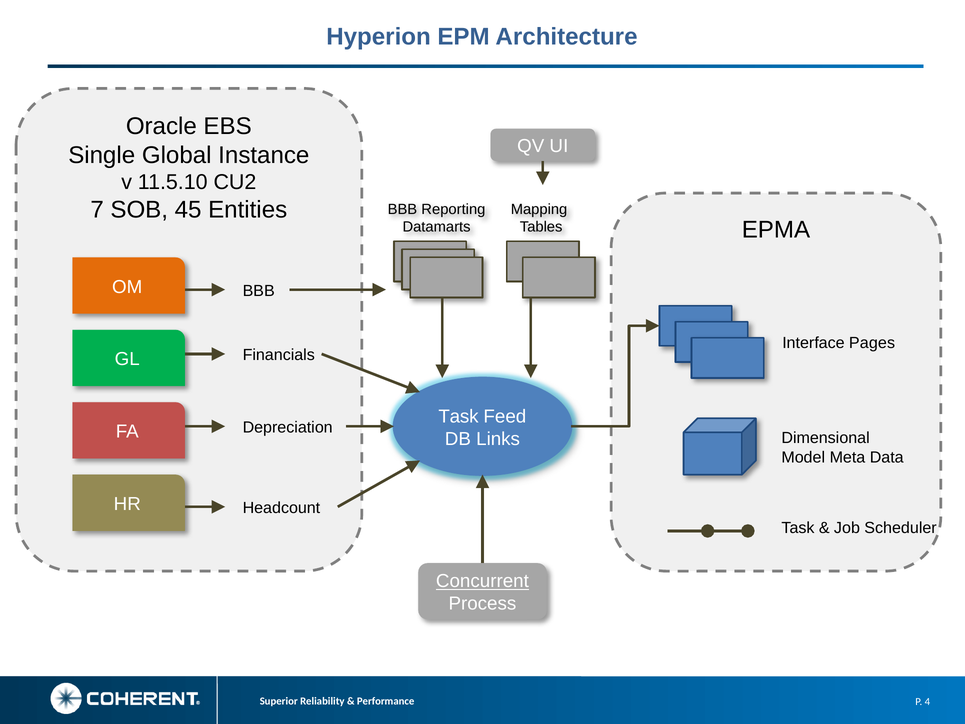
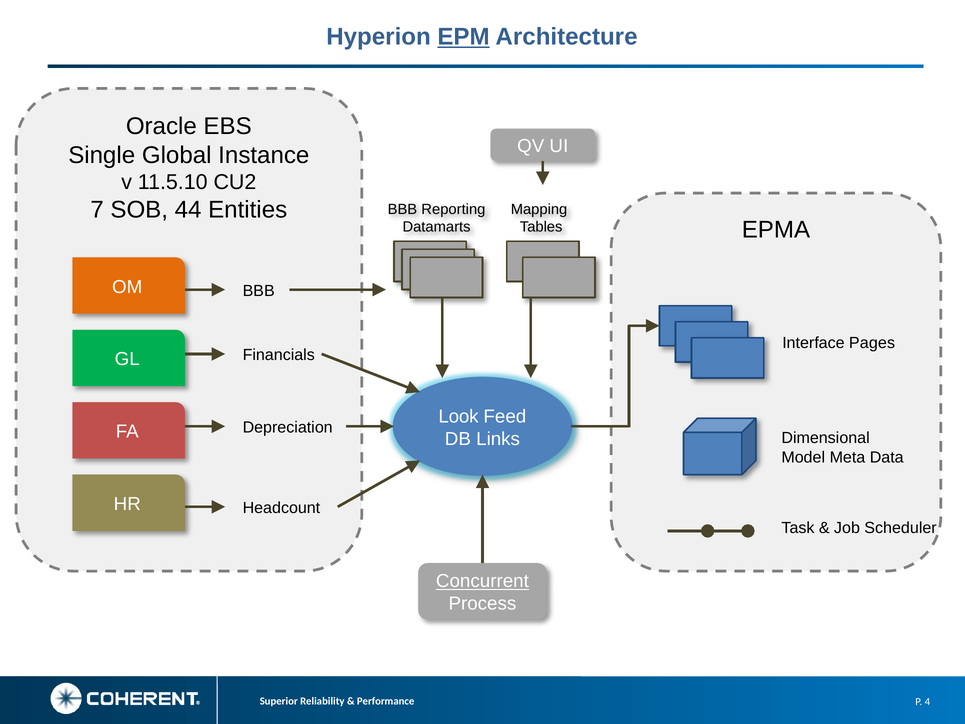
EPM underline: none -> present
45: 45 -> 44
Task at (459, 416): Task -> Look
